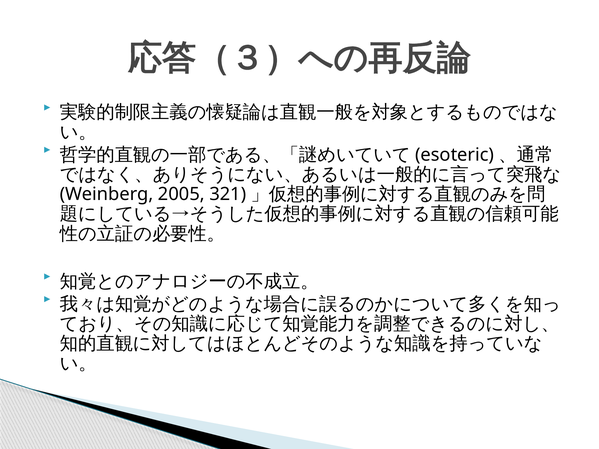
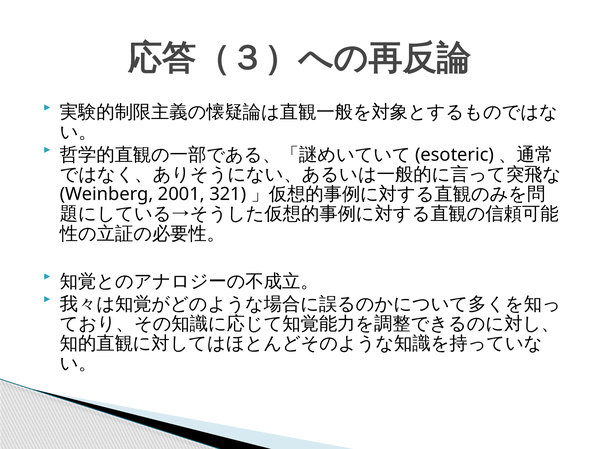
2005: 2005 -> 2001
